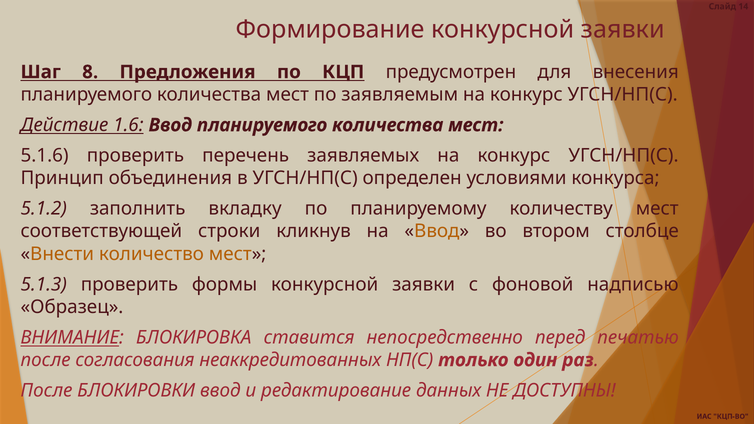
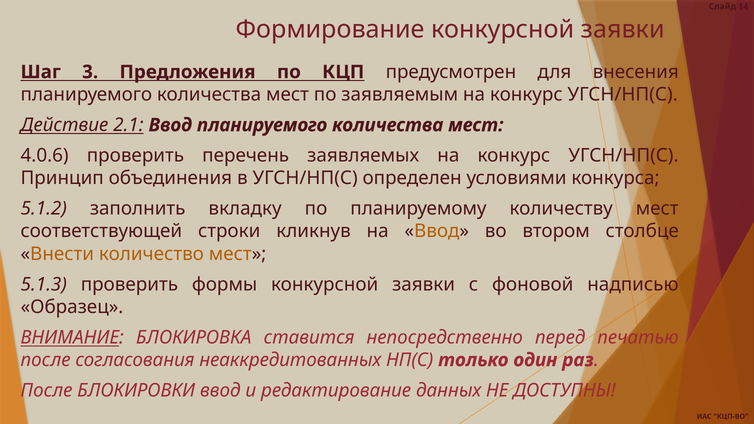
8: 8 -> 3
1.6: 1.6 -> 2.1
5.1.6: 5.1.6 -> 4.0.6
